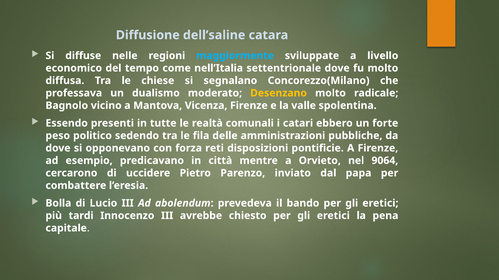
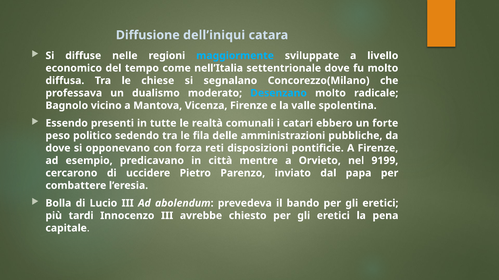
dell’saline: dell’saline -> dell’iniqui
Desenzano colour: yellow -> light blue
9064: 9064 -> 9199
